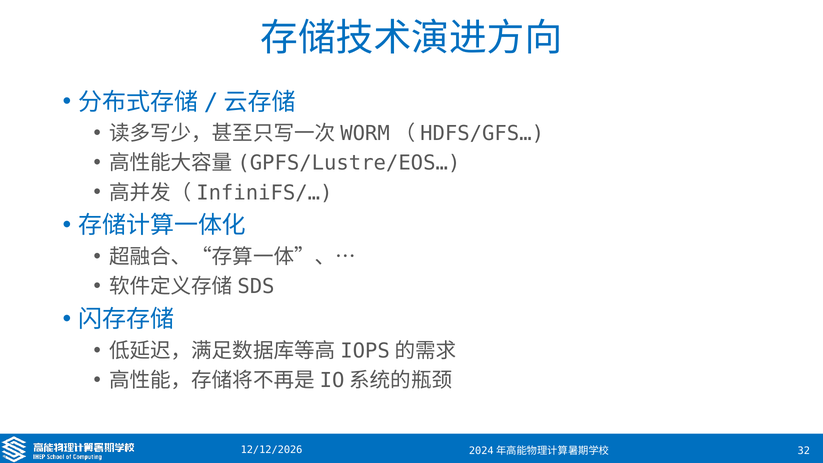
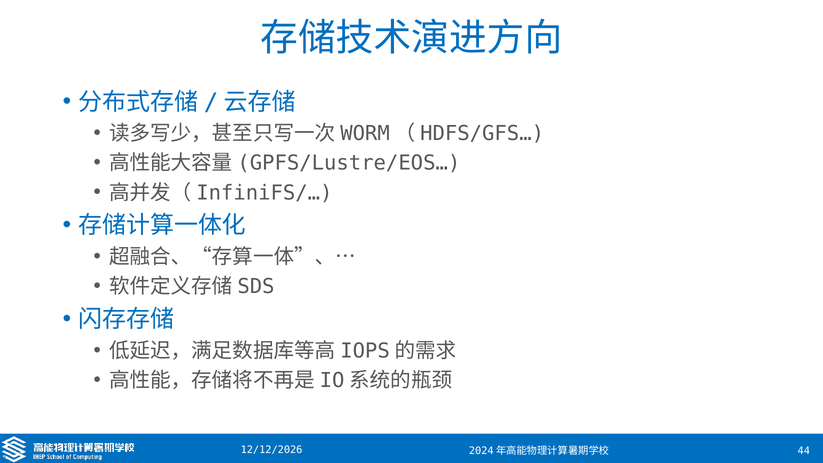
32: 32 -> 44
